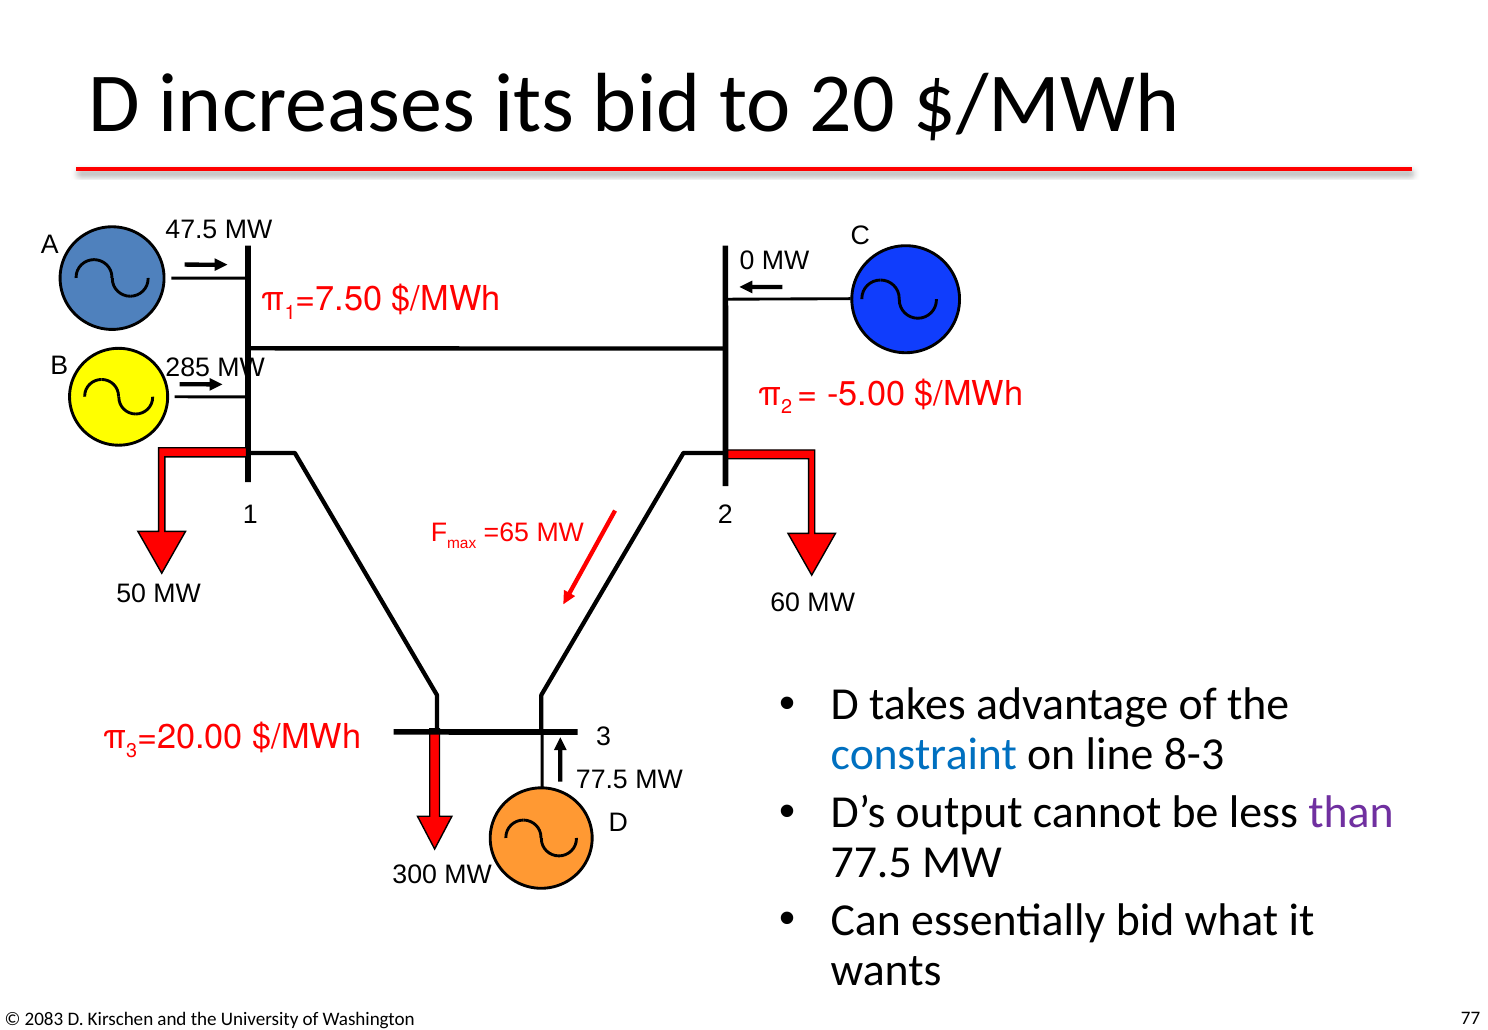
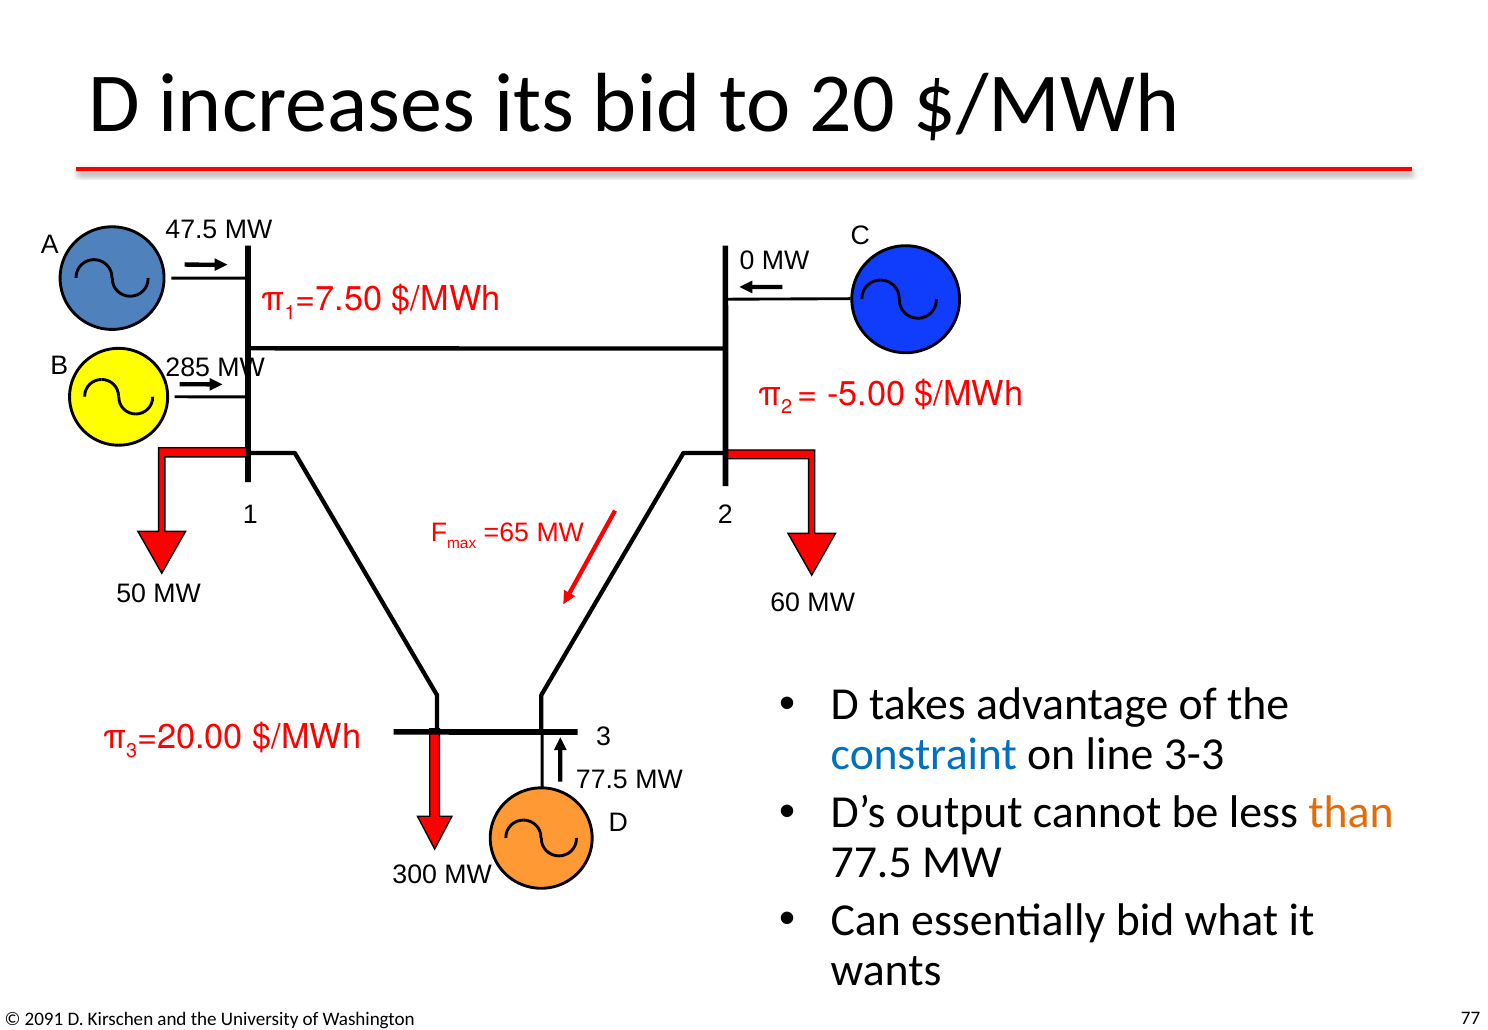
8-3: 8-3 -> 3-3
than colour: purple -> orange
2083: 2083 -> 2091
